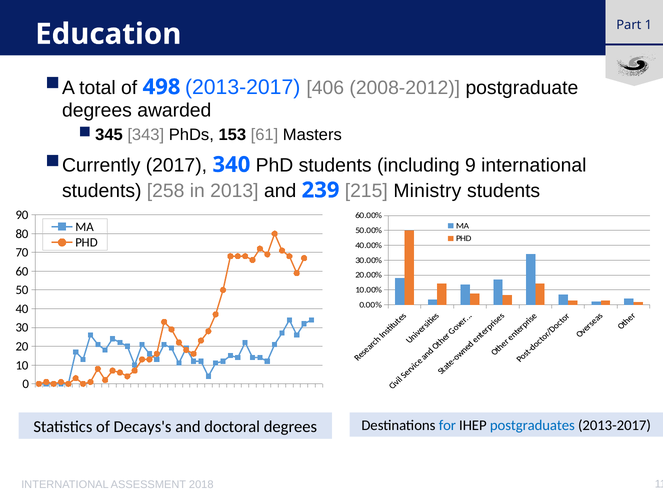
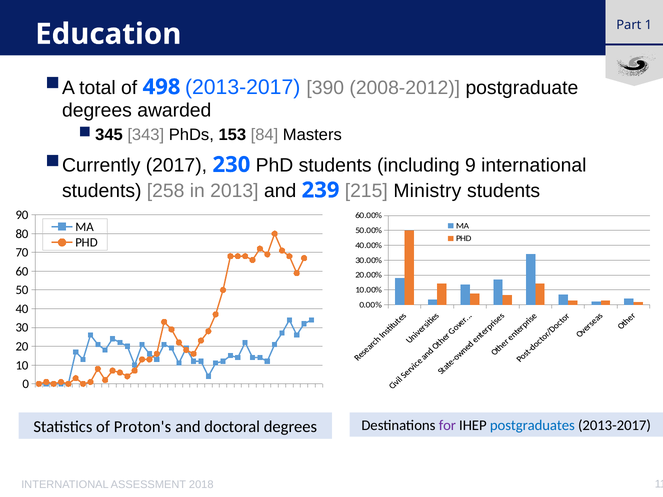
406: 406 -> 390
61: 61 -> 84
340: 340 -> 230
Decays's: Decays's -> Proton's
for colour: blue -> purple
